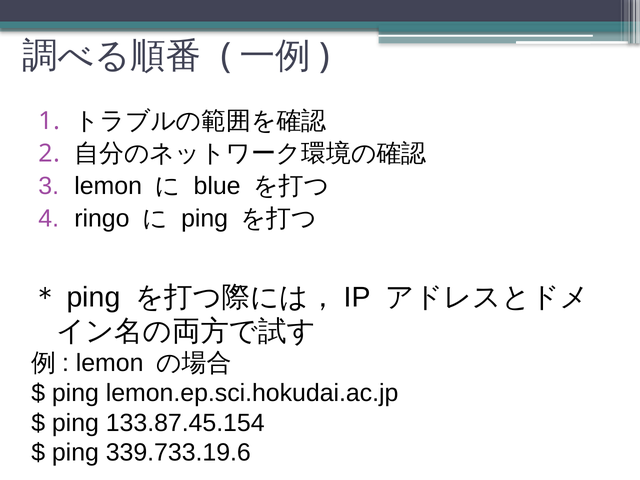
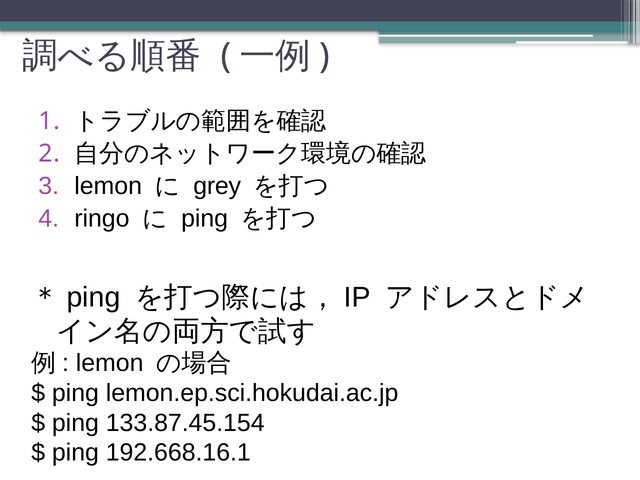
blue: blue -> grey
339.733.19.6: 339.733.19.6 -> 192.668.16.1
